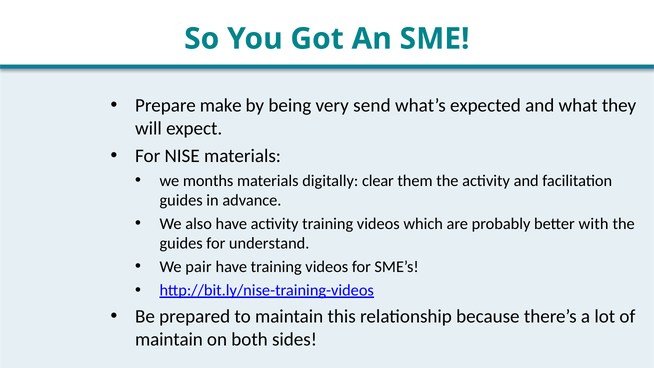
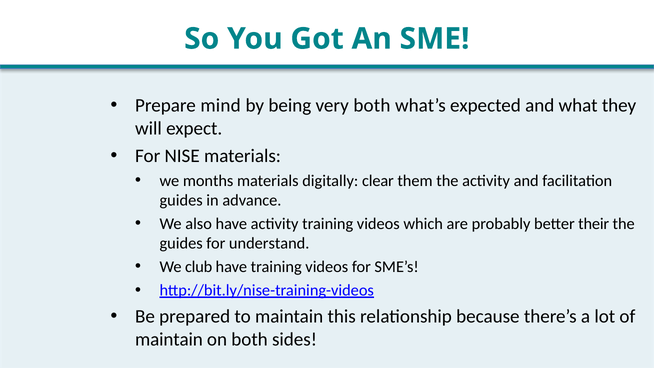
make: make -> mind
very send: send -> both
with: with -> their
pair: pair -> club
